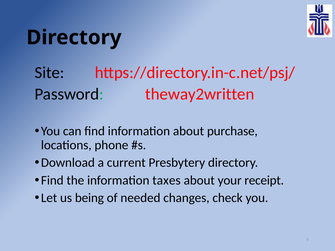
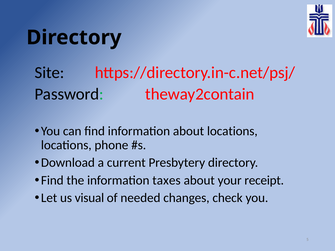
theway2written: theway2written -> theway2contain
about purchase: purchase -> locations
being: being -> visual
